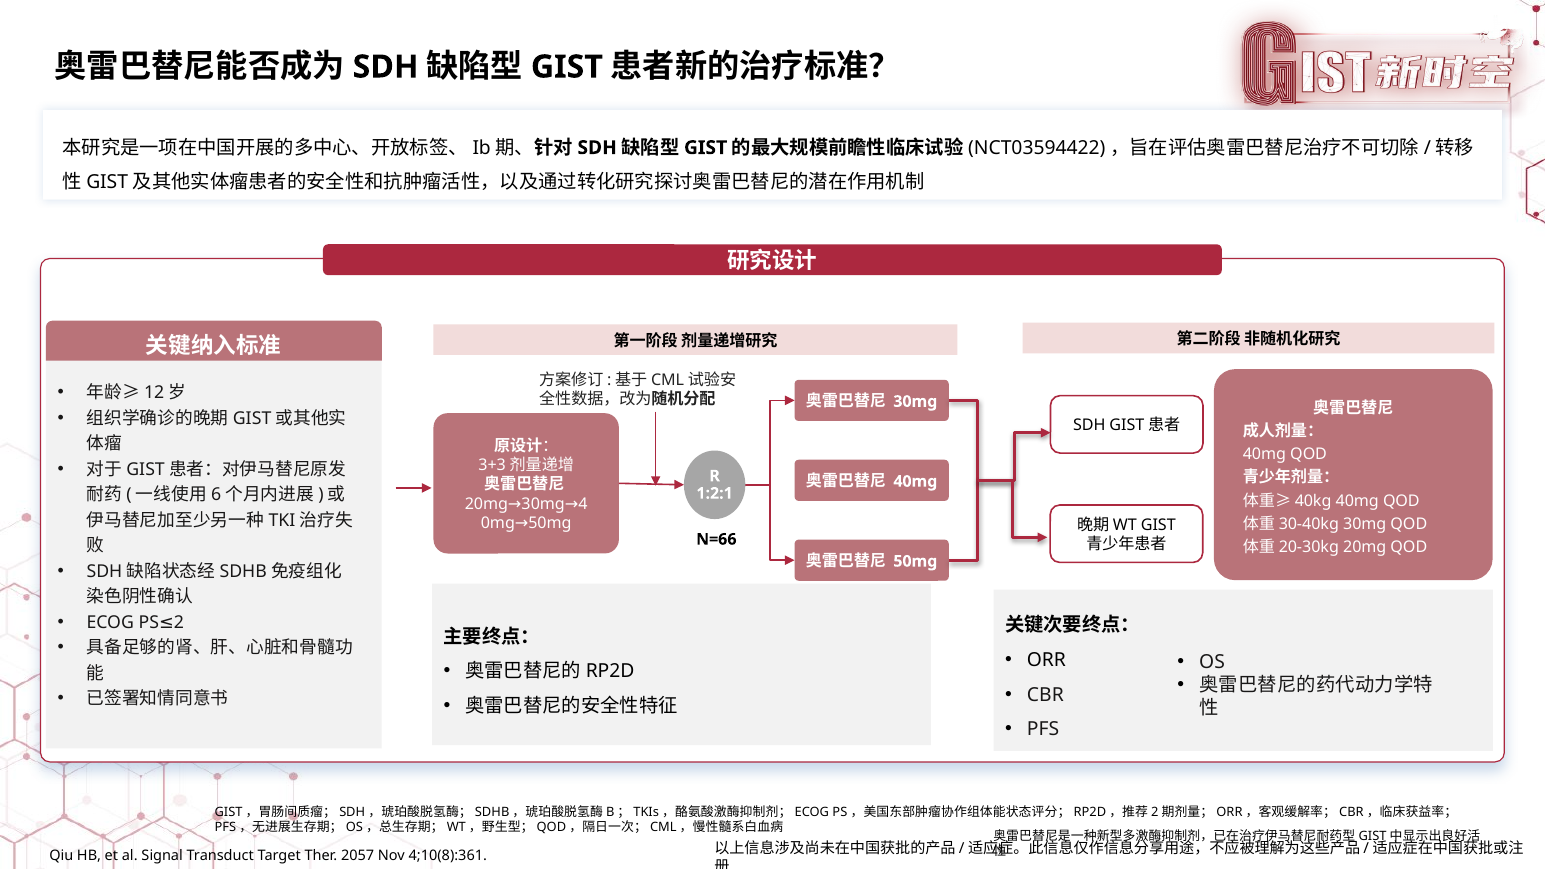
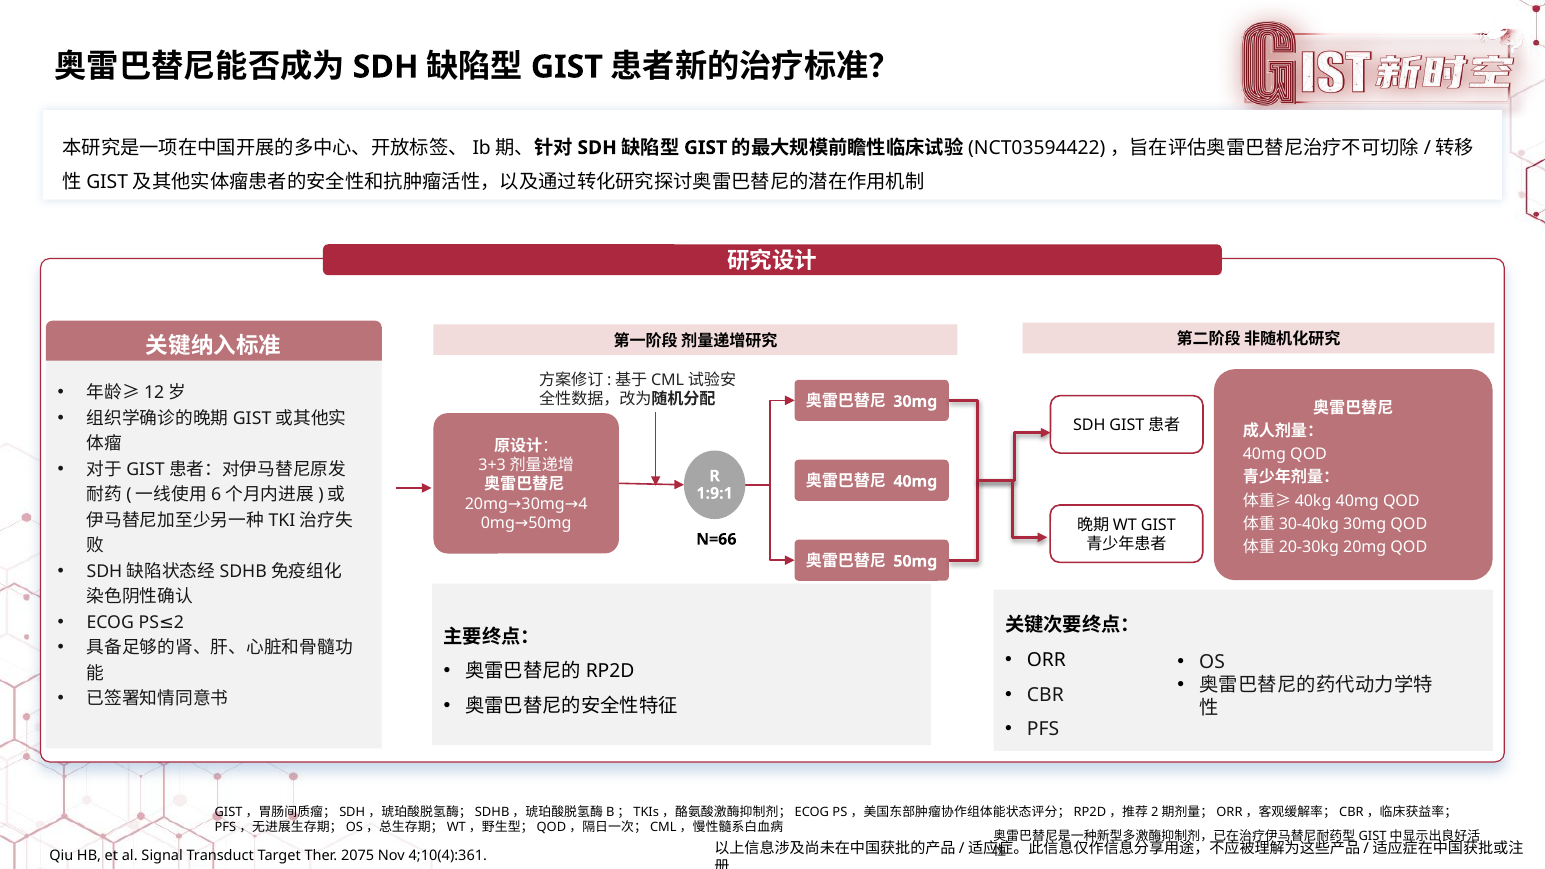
1:2:1: 1:2:1 -> 1:9:1
2057: 2057 -> 2075
4;10(8):361: 4;10(8):361 -> 4;10(4):361
